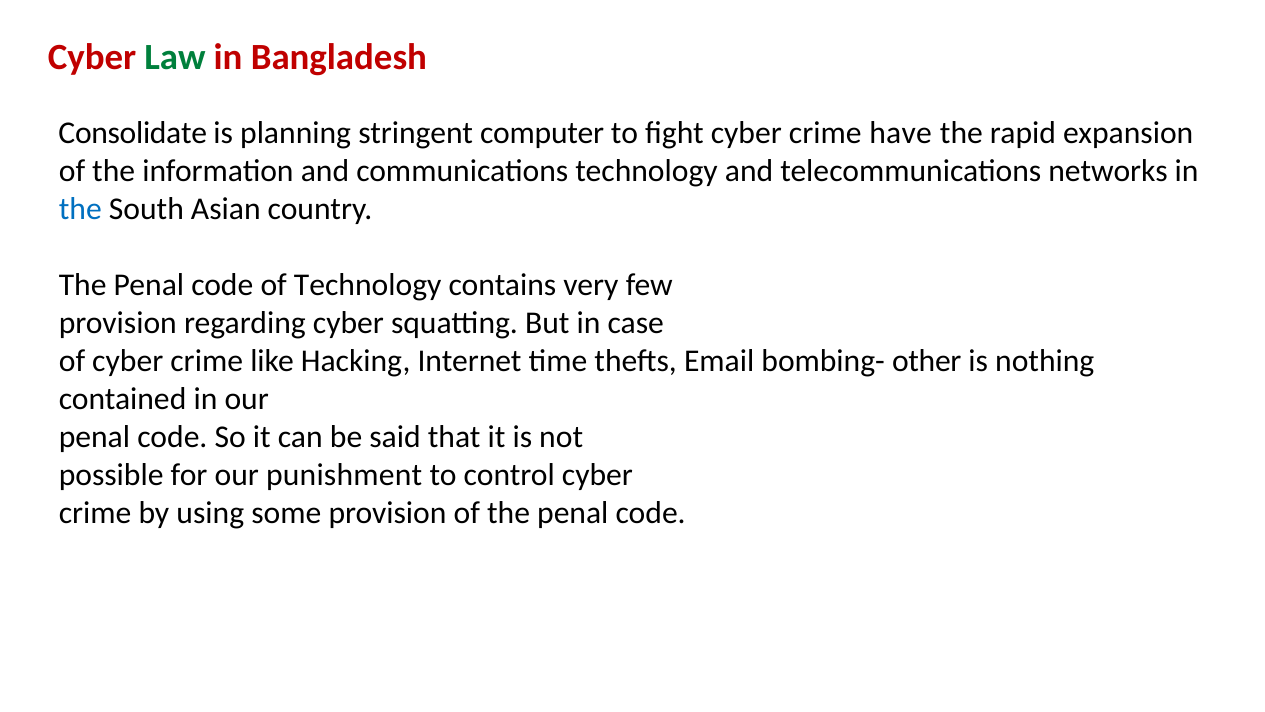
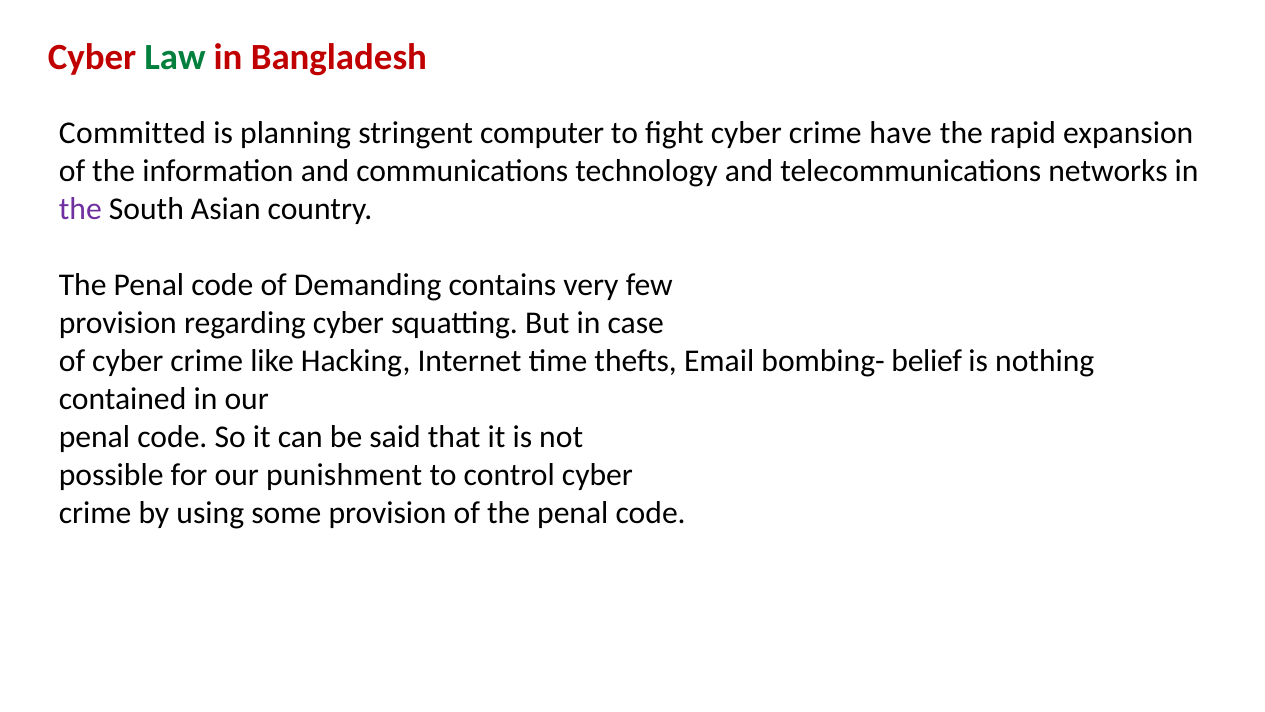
Consolidate: Consolidate -> Committed
the at (80, 209) colour: blue -> purple
of Technology: Technology -> Demanding
other: other -> belief
